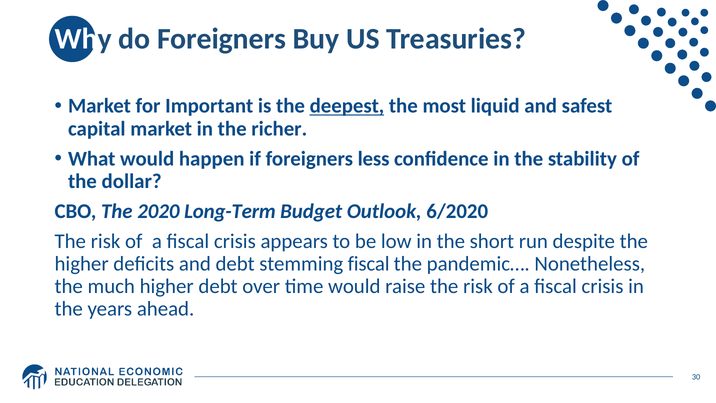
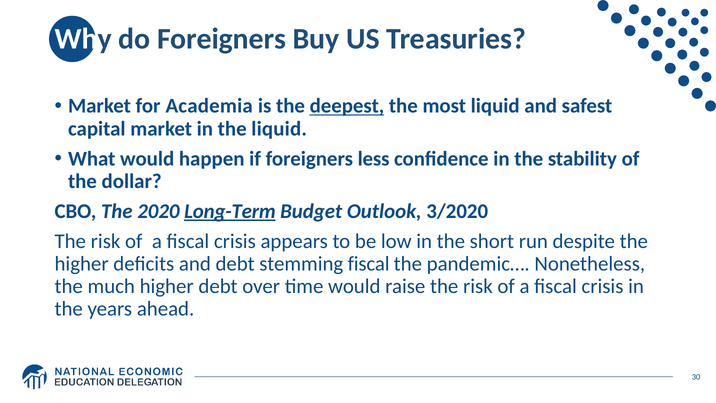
Important: Important -> Academia
the richer: richer -> liquid
Long-Term underline: none -> present
6/2020: 6/2020 -> 3/2020
